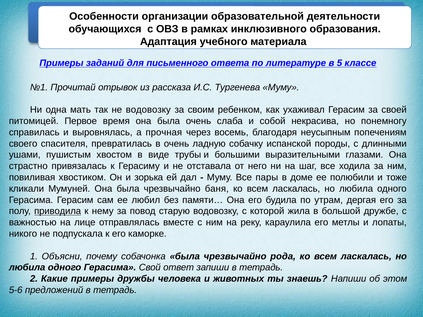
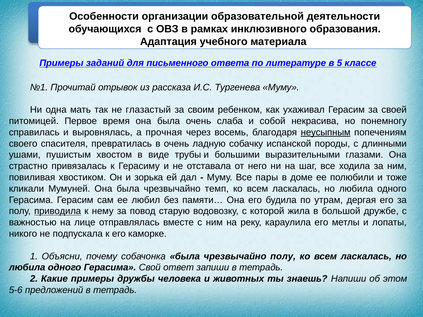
не водовозку: водовозку -> глазастый
неусыпным underline: none -> present
баня: баня -> темп
чрезвычайно рода: рода -> полу
